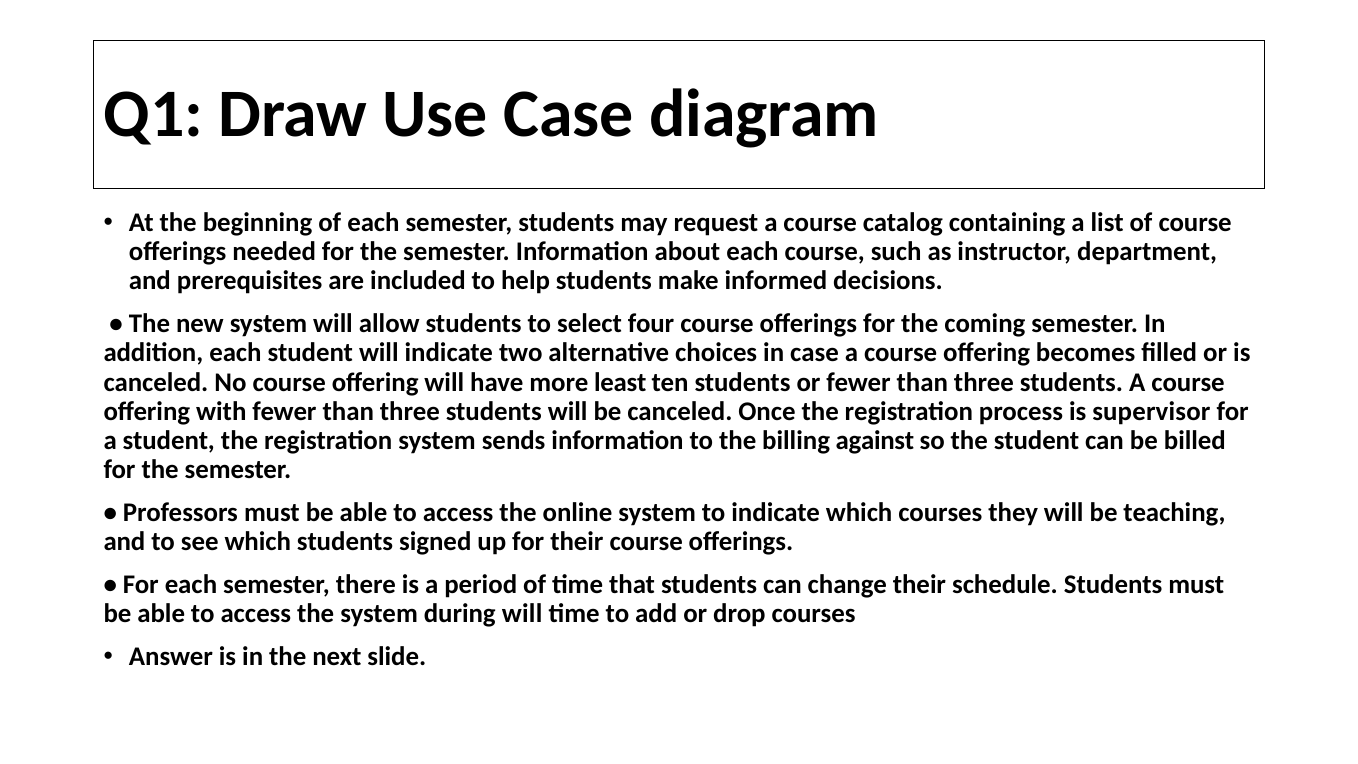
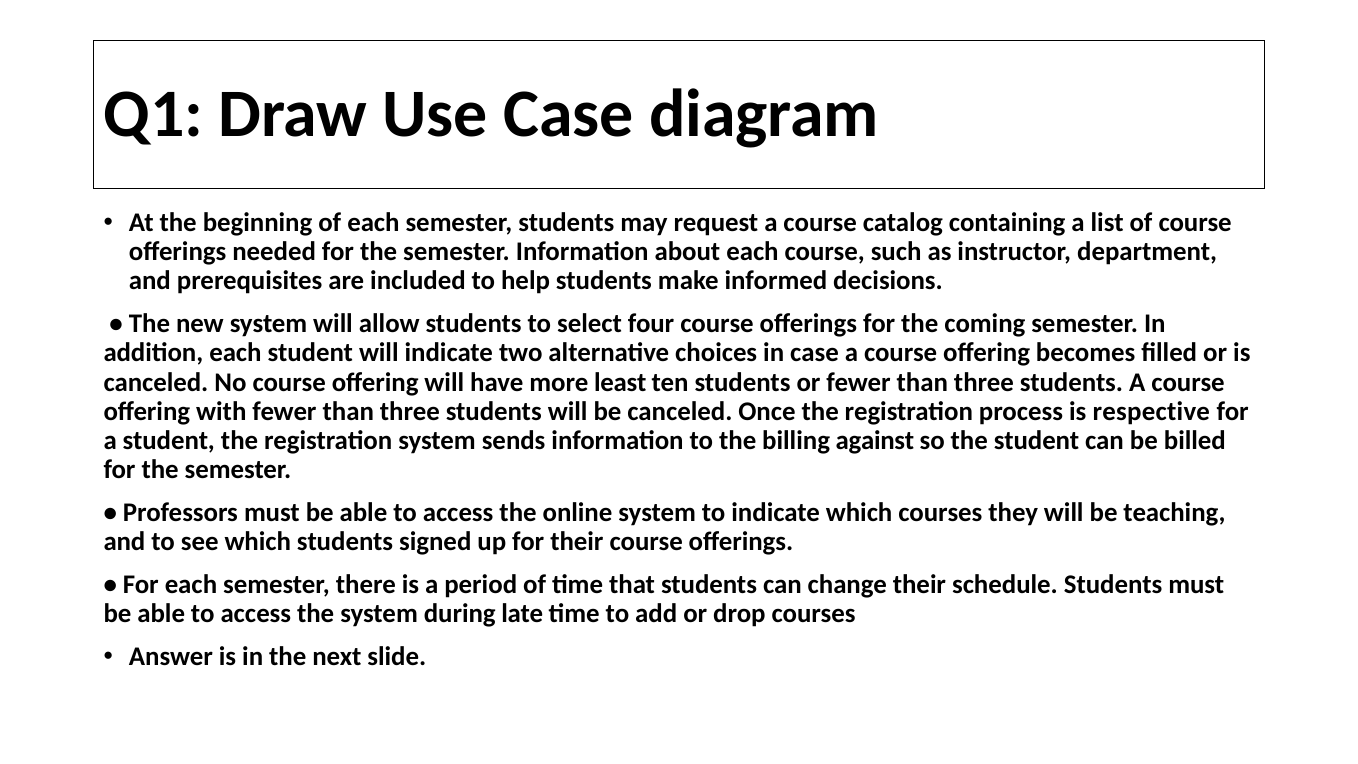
supervisor: supervisor -> respective
during will: will -> late
